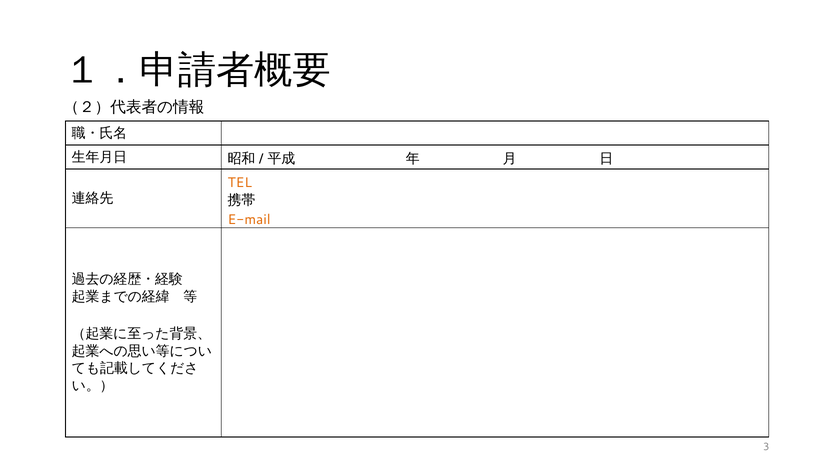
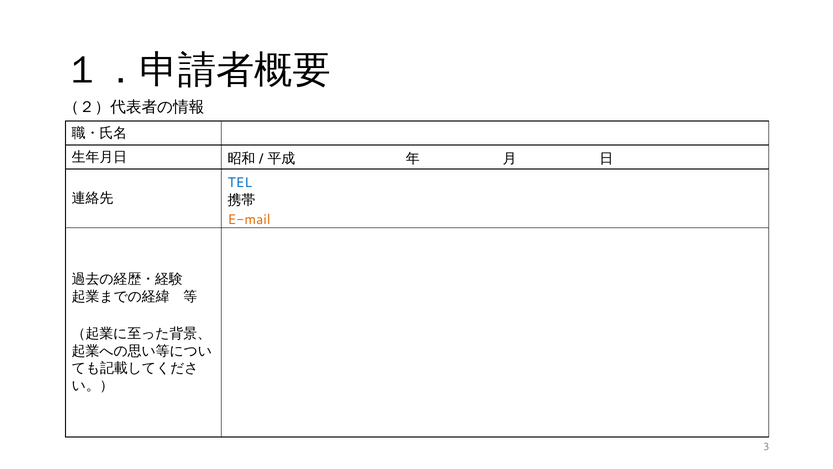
TEL colour: orange -> blue
